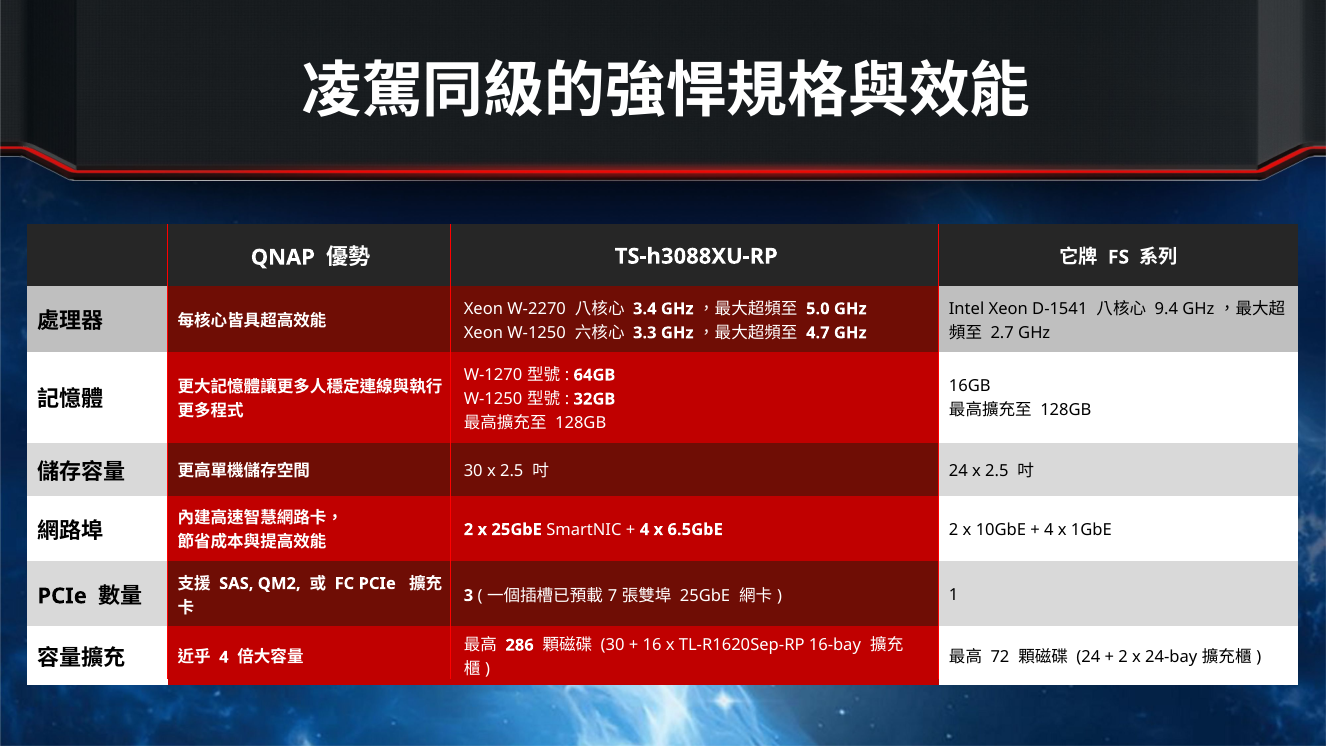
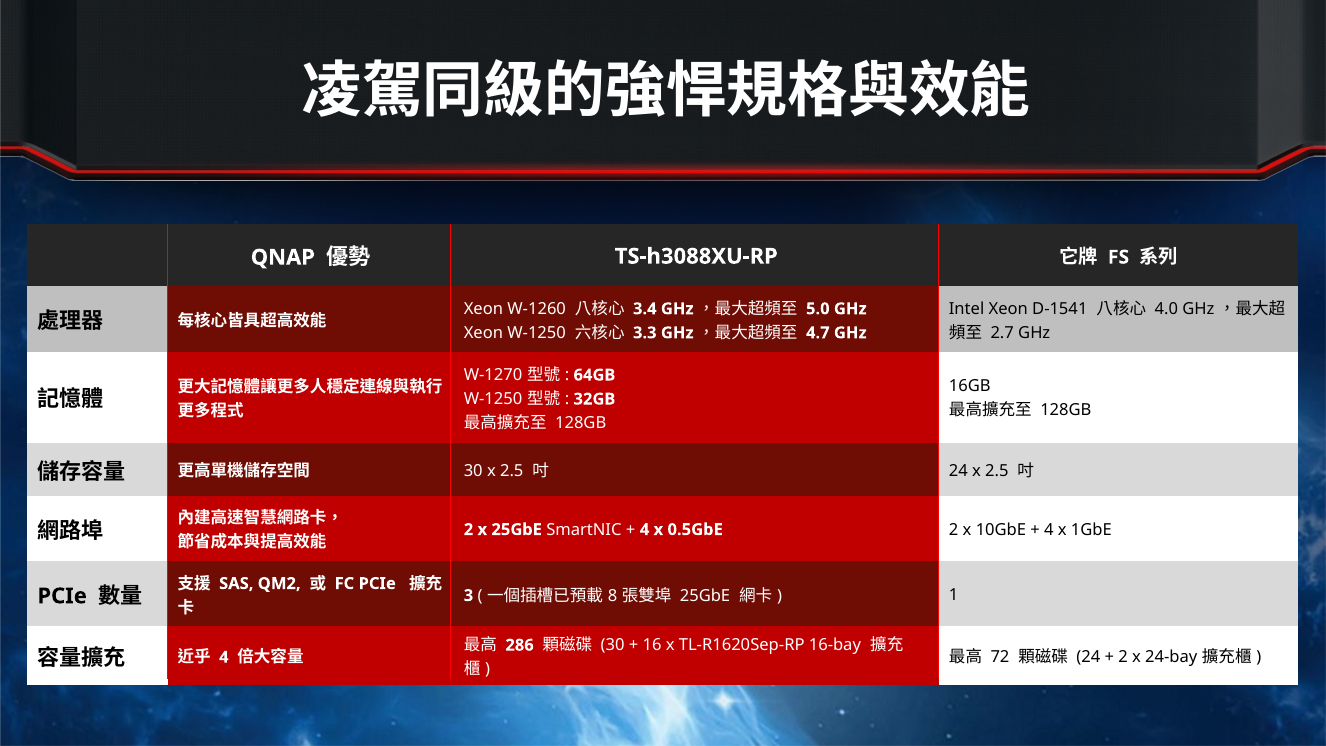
W-2270: W-2270 -> W-1260
9.4: 9.4 -> 4.0
6.5GbE: 6.5GbE -> 0.5GbE
7: 7 -> 8
